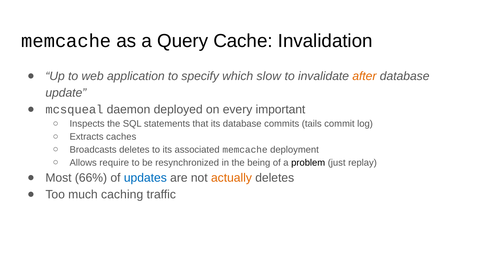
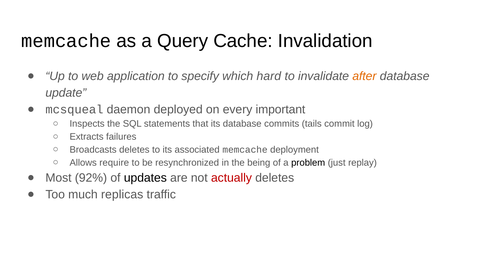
slow: slow -> hard
caches: caches -> failures
66%: 66% -> 92%
updates colour: blue -> black
actually colour: orange -> red
caching: caching -> replicas
